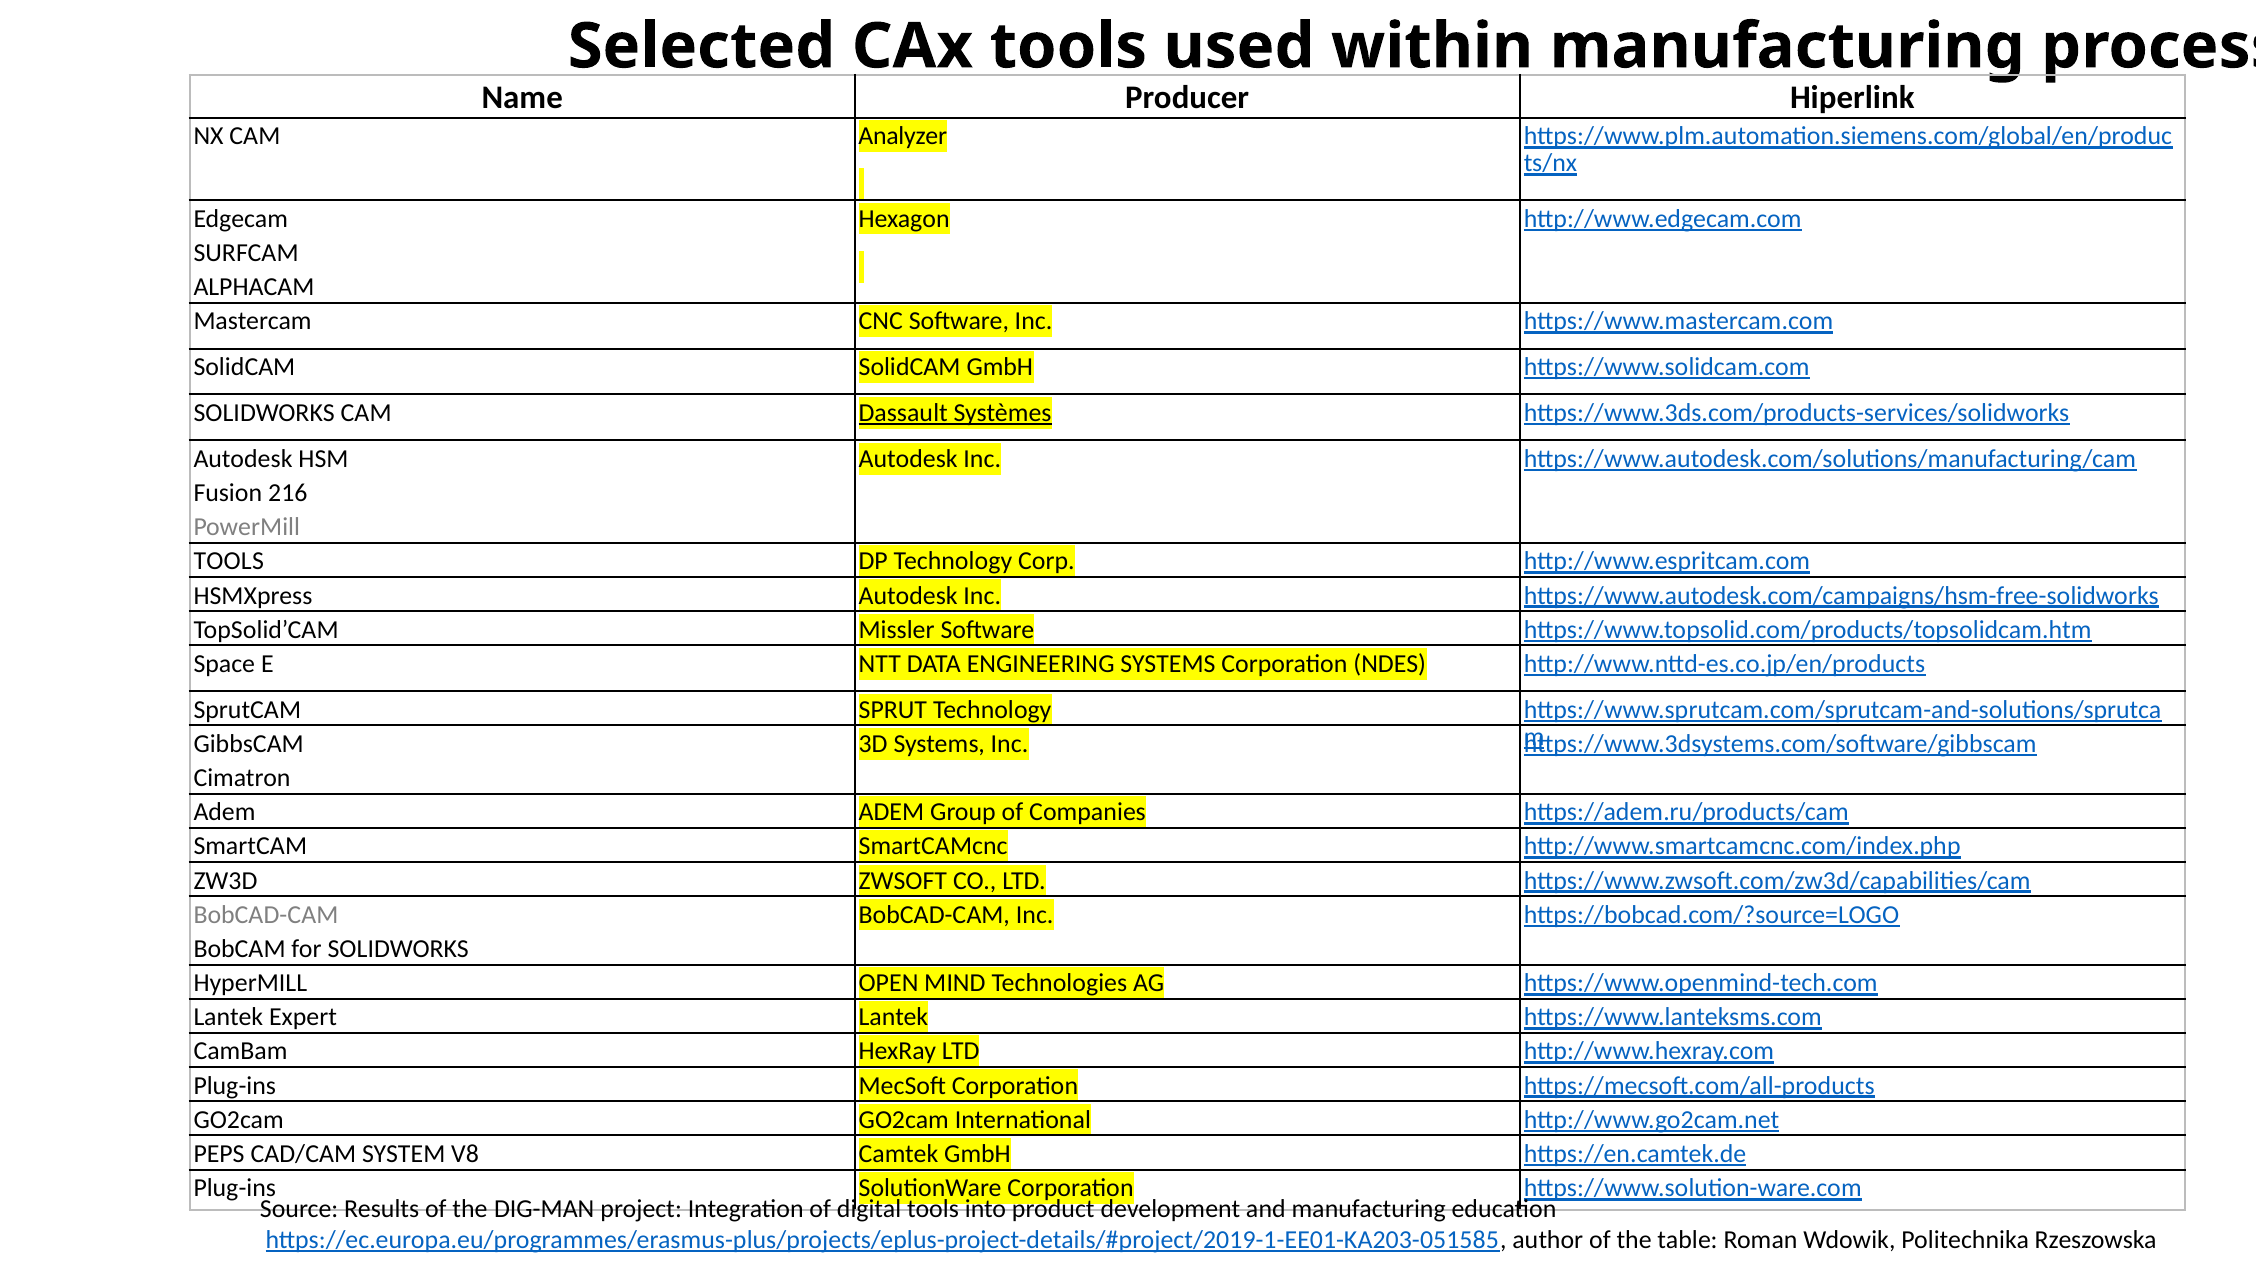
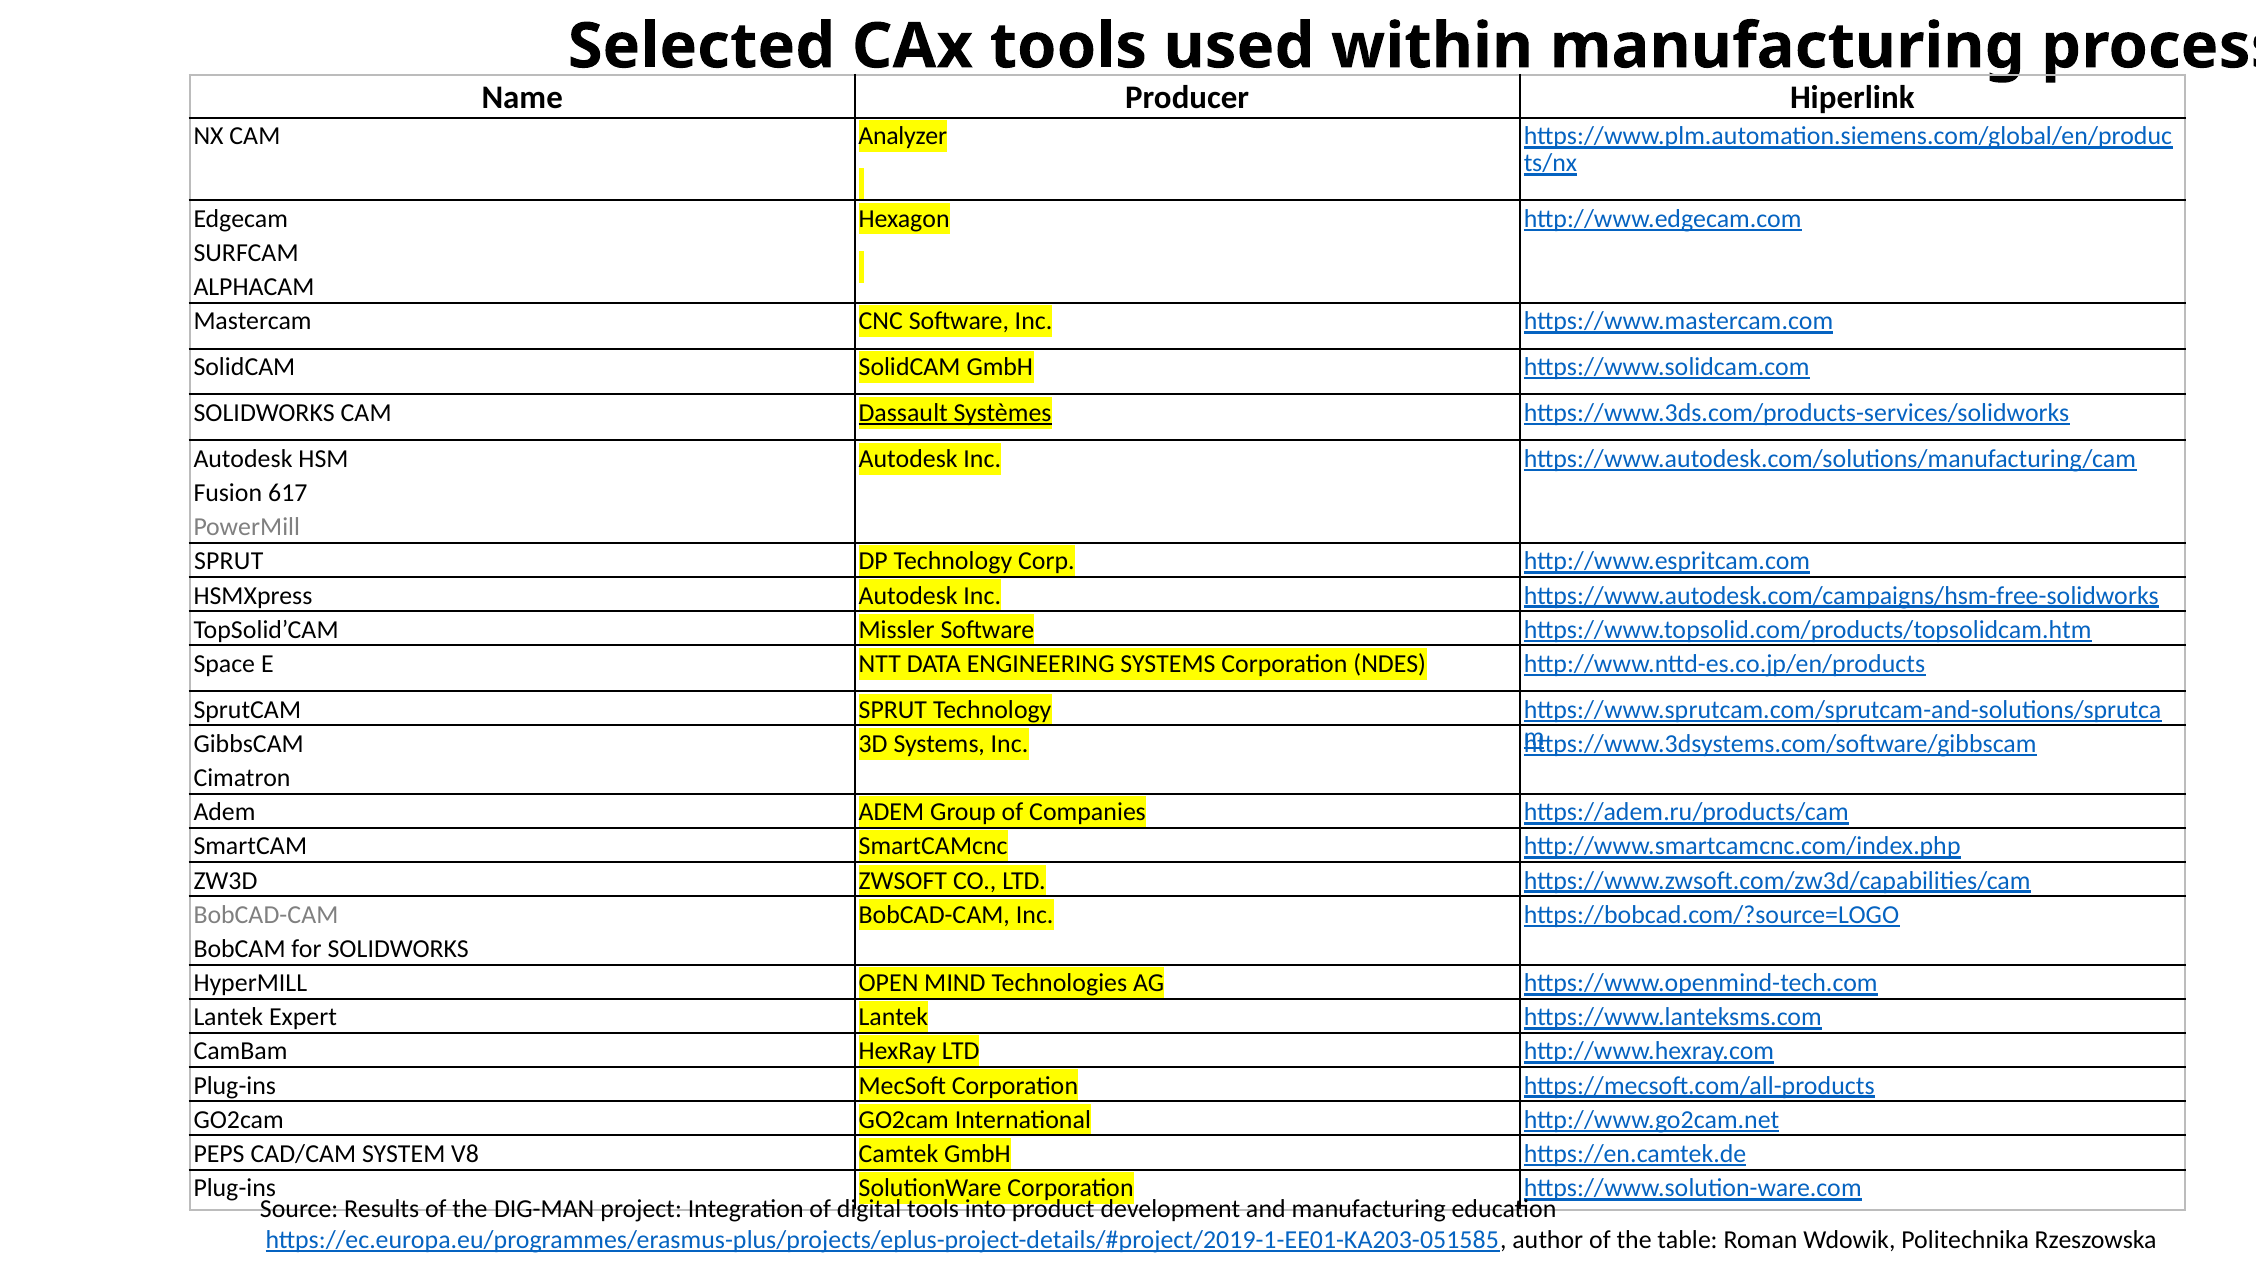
216: 216 -> 617
TOOLS at (229, 561): TOOLS -> SPRUT
